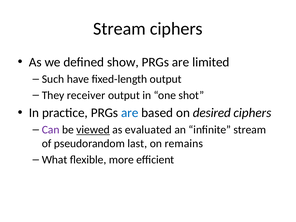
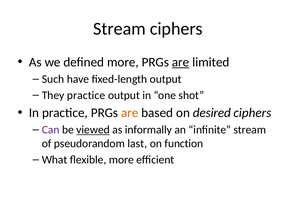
defined show: show -> more
are at (181, 62) underline: none -> present
They receiver: receiver -> practice
are at (130, 113) colour: blue -> orange
evaluated: evaluated -> informally
remains: remains -> function
